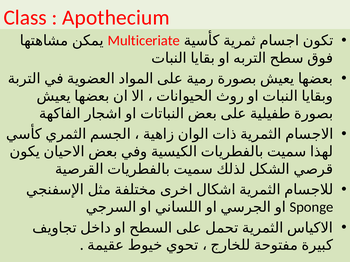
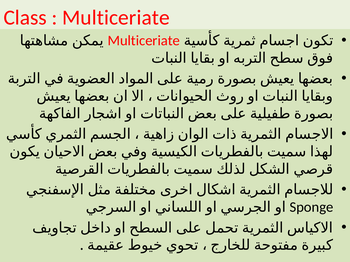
Apothecium at (116, 18): Apothecium -> Multiceriate
